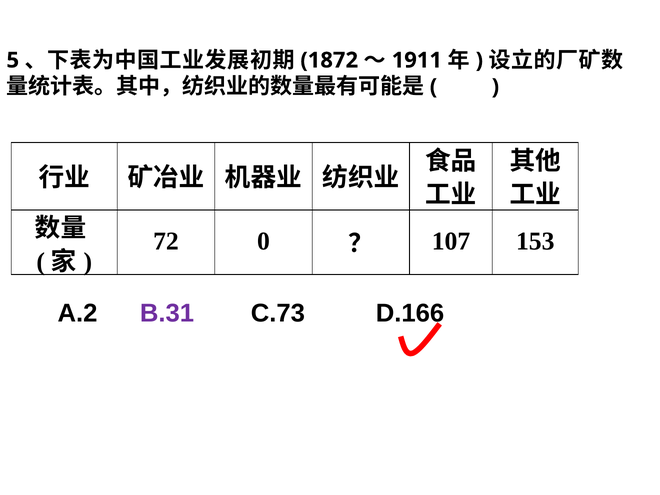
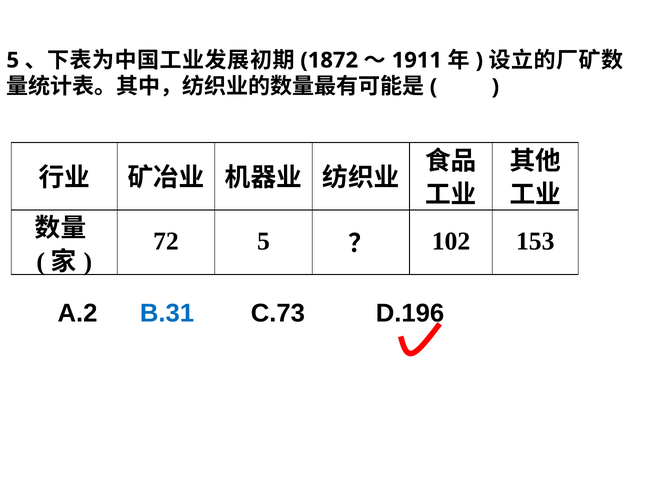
72 0: 0 -> 5
107: 107 -> 102
B.31 colour: purple -> blue
D.166: D.166 -> D.196
